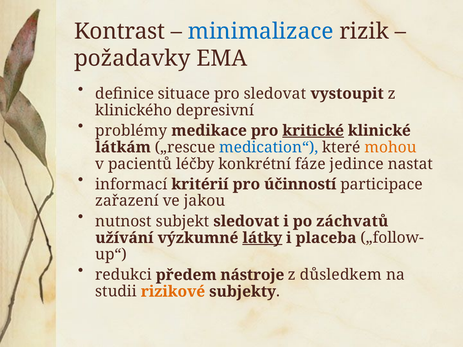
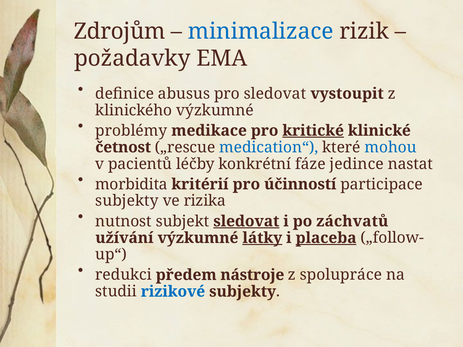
Kontrast: Kontrast -> Zdrojům
situace: situace -> abusus
klinického depresivní: depresivní -> výzkumné
látkám: látkám -> četnost
mohou colour: orange -> blue
informací: informací -> morbidita
zařazení at (127, 201): zařazení -> subjekty
jakou: jakou -> rizika
sledovat at (246, 221) underline: none -> present
placeba underline: none -> present
důsledkem: důsledkem -> spolupráce
rizikové colour: orange -> blue
